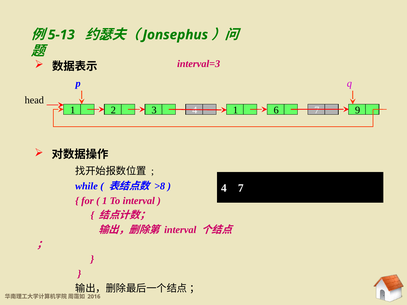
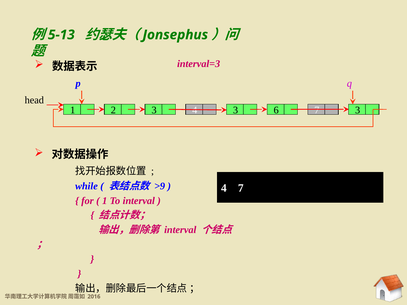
4 1: 1 -> 3
7 9: 9 -> 3
>8: >8 -> >9
